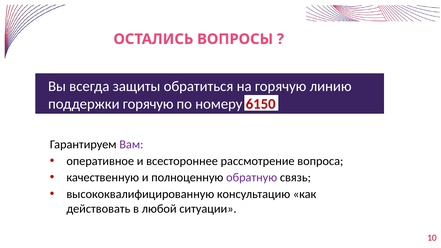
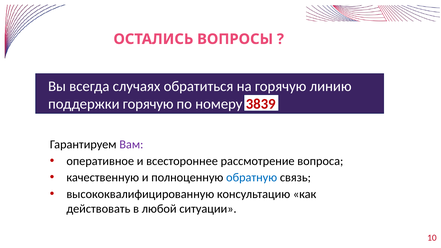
защиты: защиты -> случаях
6150: 6150 -> 3839
обратную colour: purple -> blue
